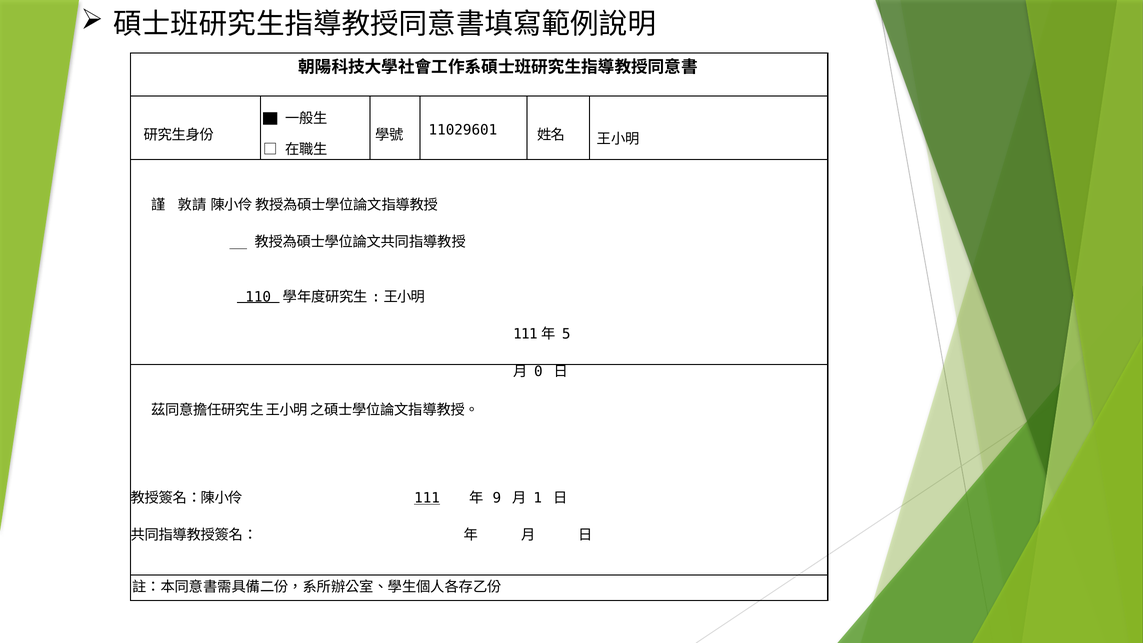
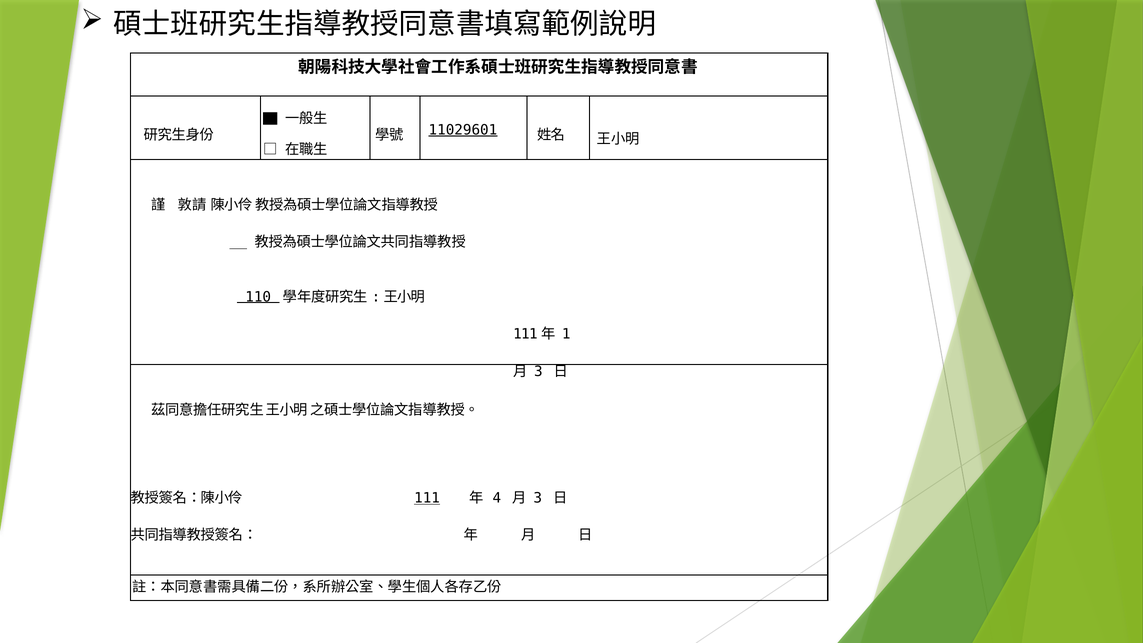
11029601 underline: none -> present
5: 5 -> 1
0 at (538, 371): 0 -> 3
9: 9 -> 4
1 at (538, 498): 1 -> 3
